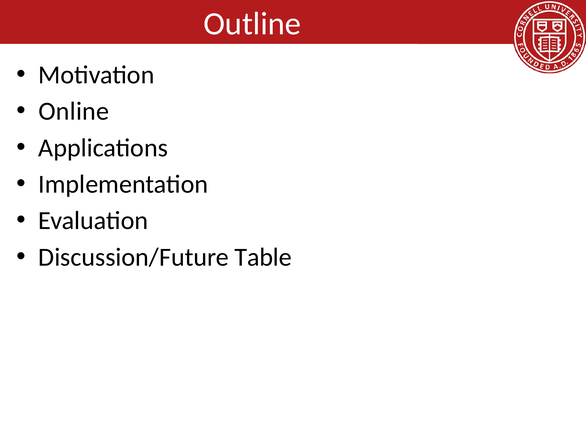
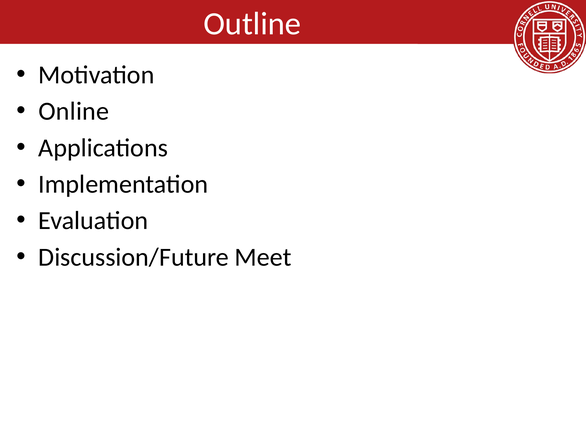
Table: Table -> Meet
